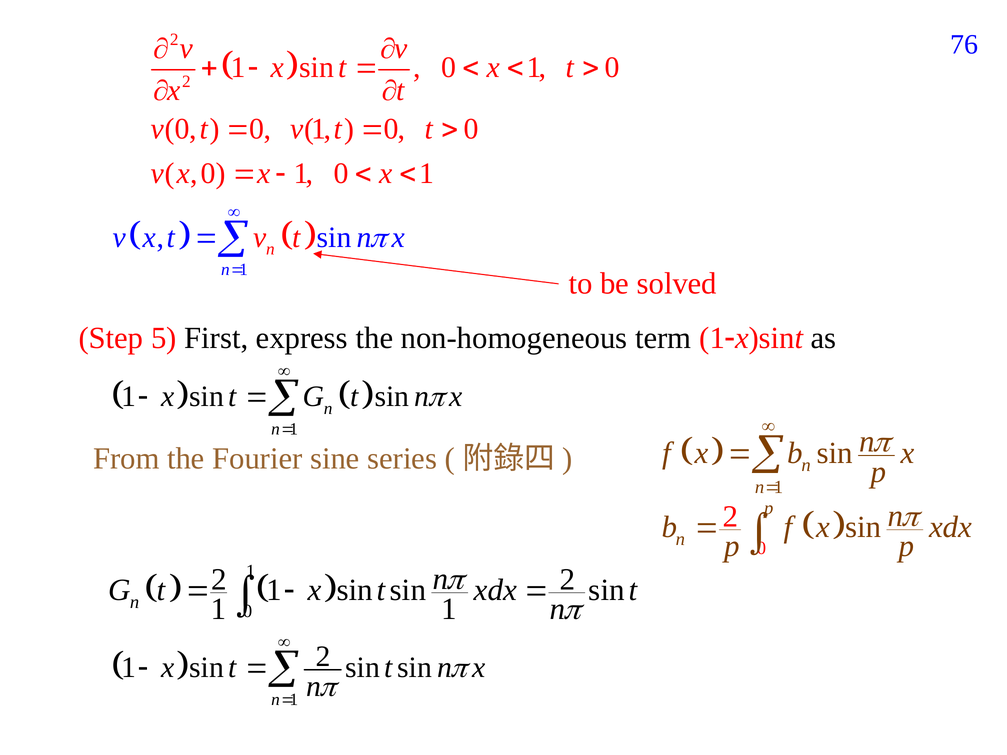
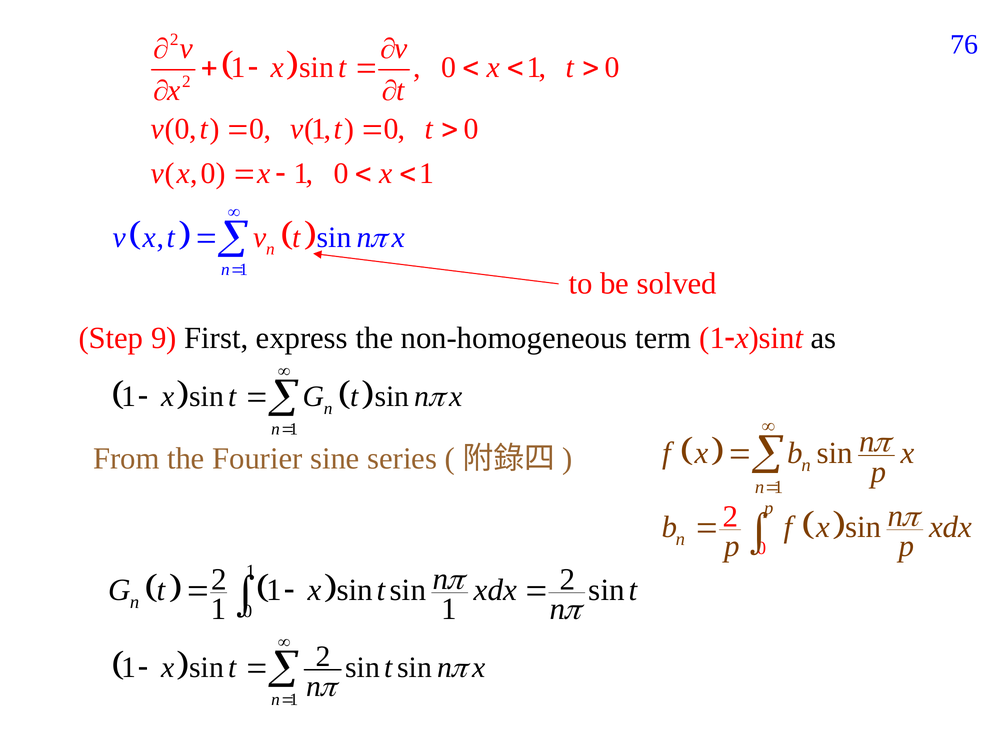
5: 5 -> 9
